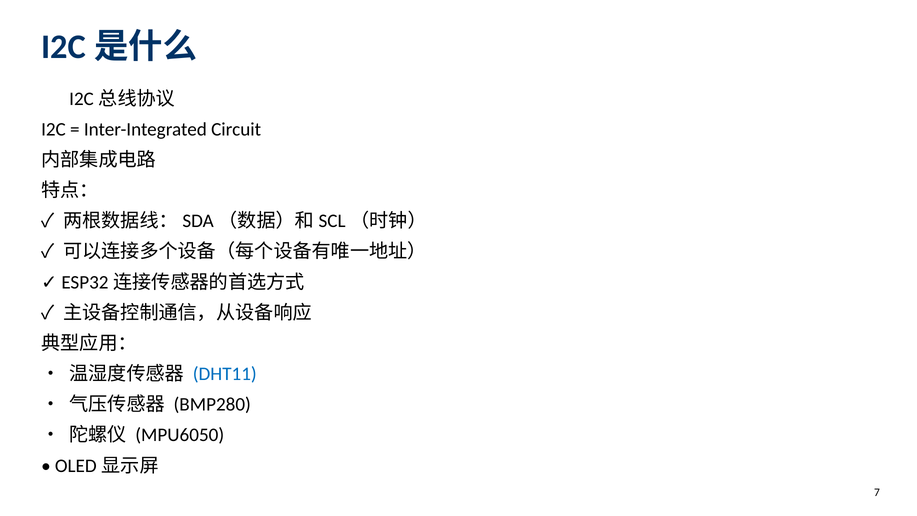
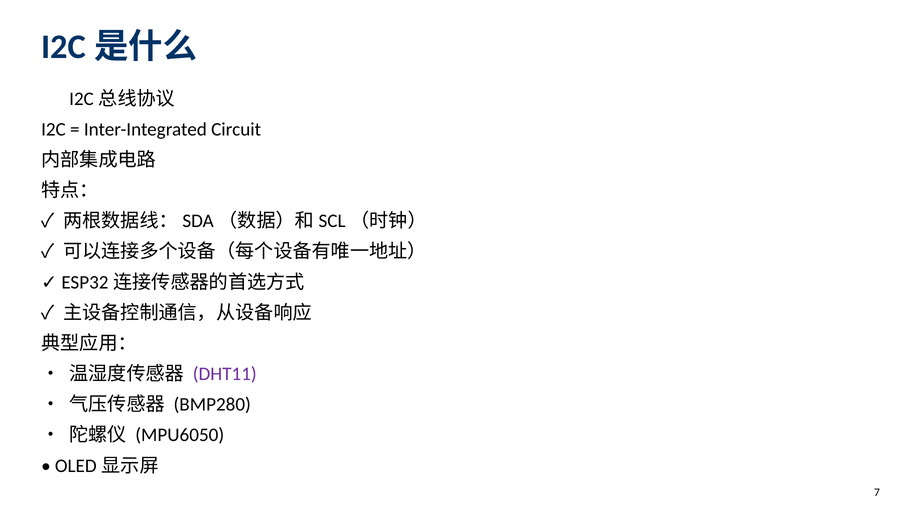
DHT11 colour: blue -> purple
